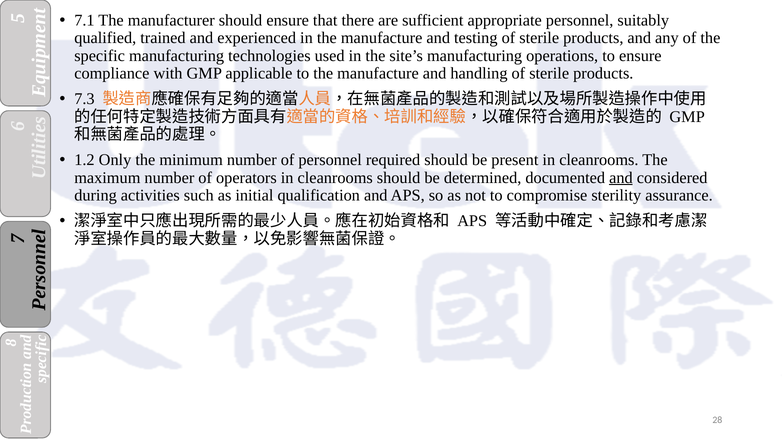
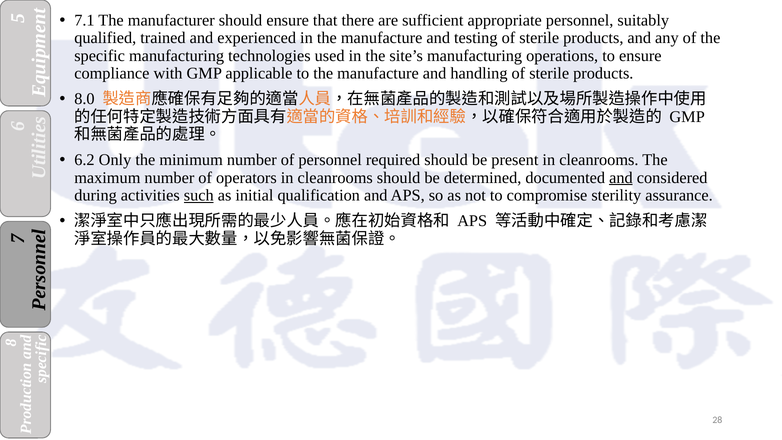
7.3: 7.3 -> 8.0
1.2: 1.2 -> 6.2
such underline: none -> present
